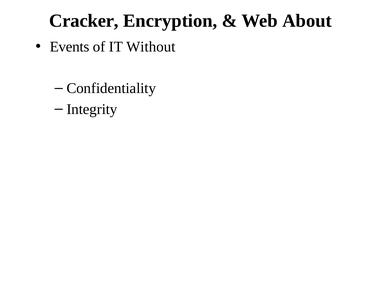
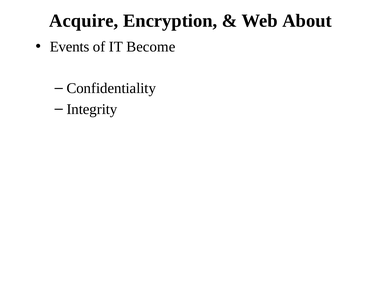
Cracker: Cracker -> Acquire
Without: Without -> Become
